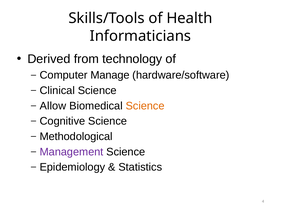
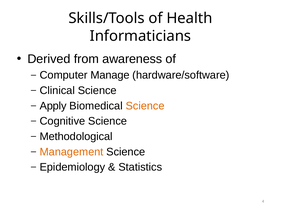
technology: technology -> awareness
Allow: Allow -> Apply
Management colour: purple -> orange
